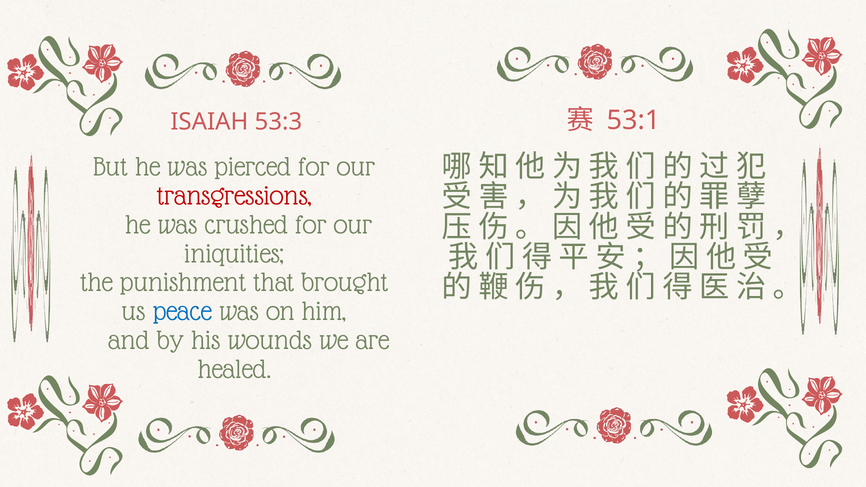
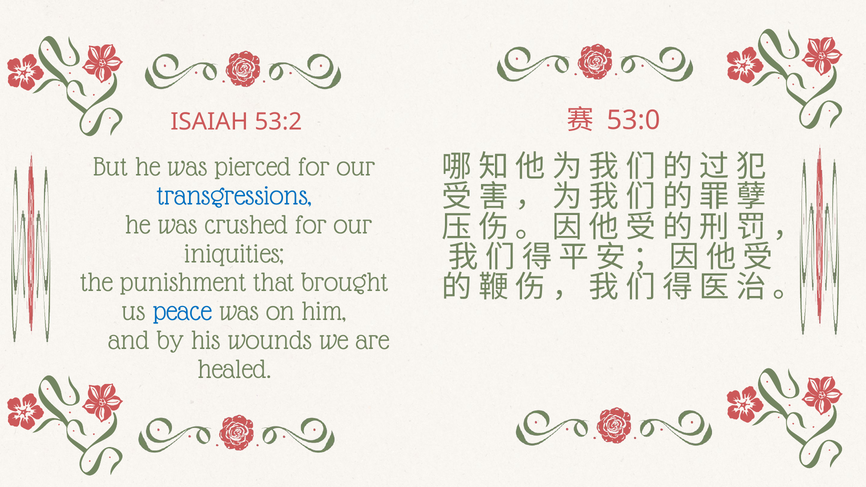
53:1: 53:1 -> 53:0
53:3: 53:3 -> 53:2
transgressions colour: red -> blue
